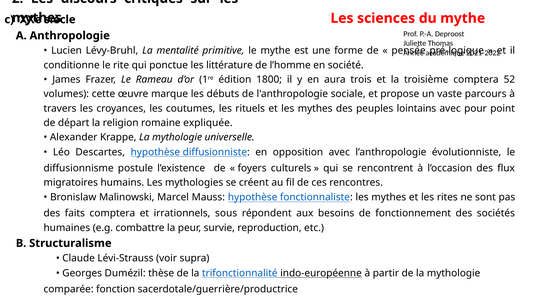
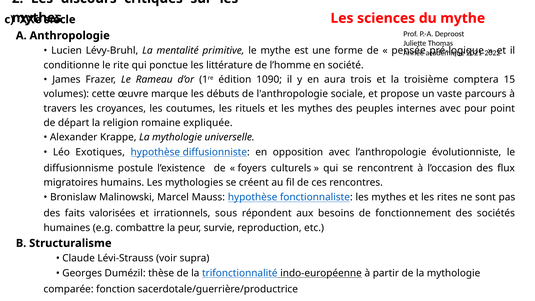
1800: 1800 -> 1090
52: 52 -> 15
lointains: lointains -> internes
Descartes: Descartes -> Exotiques
faits comptera: comptera -> valorisées
